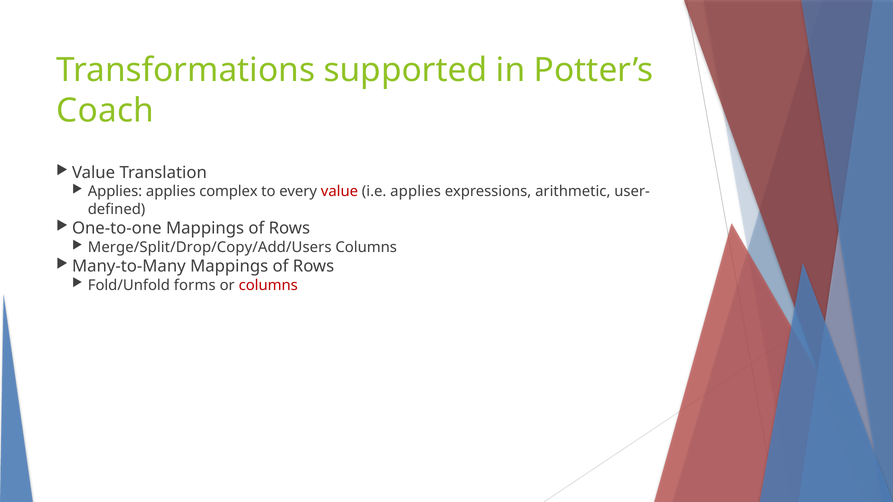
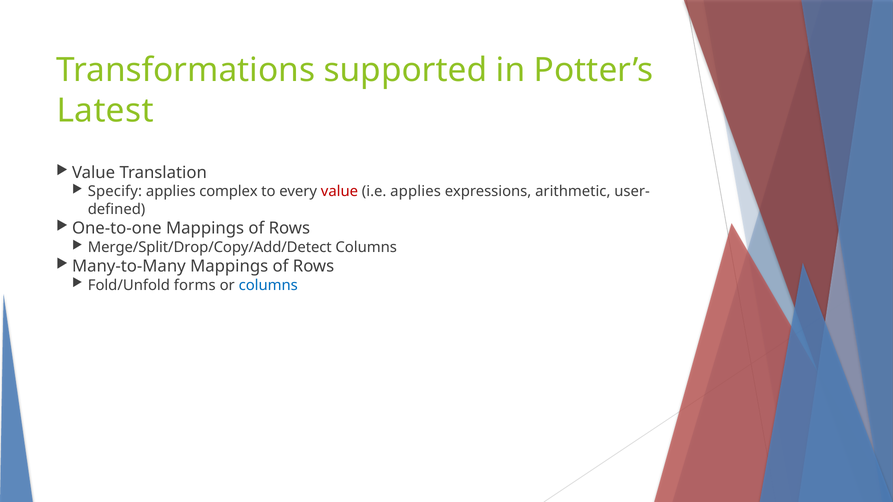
Coach: Coach -> Latest
Applies at (115, 192): Applies -> Specify
Merge/Split/Drop/Copy/Add/Users: Merge/Split/Drop/Copy/Add/Users -> Merge/Split/Drop/Copy/Add/Detect
columns at (268, 285) colour: red -> blue
